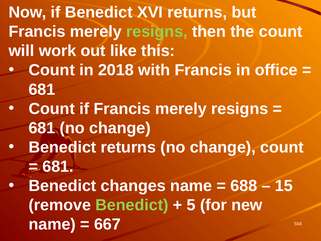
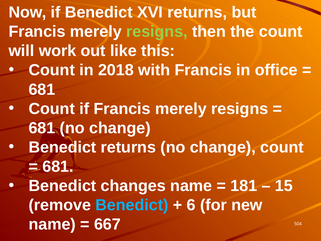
688: 688 -> 181
Benedict at (132, 205) colour: light green -> light blue
5: 5 -> 6
